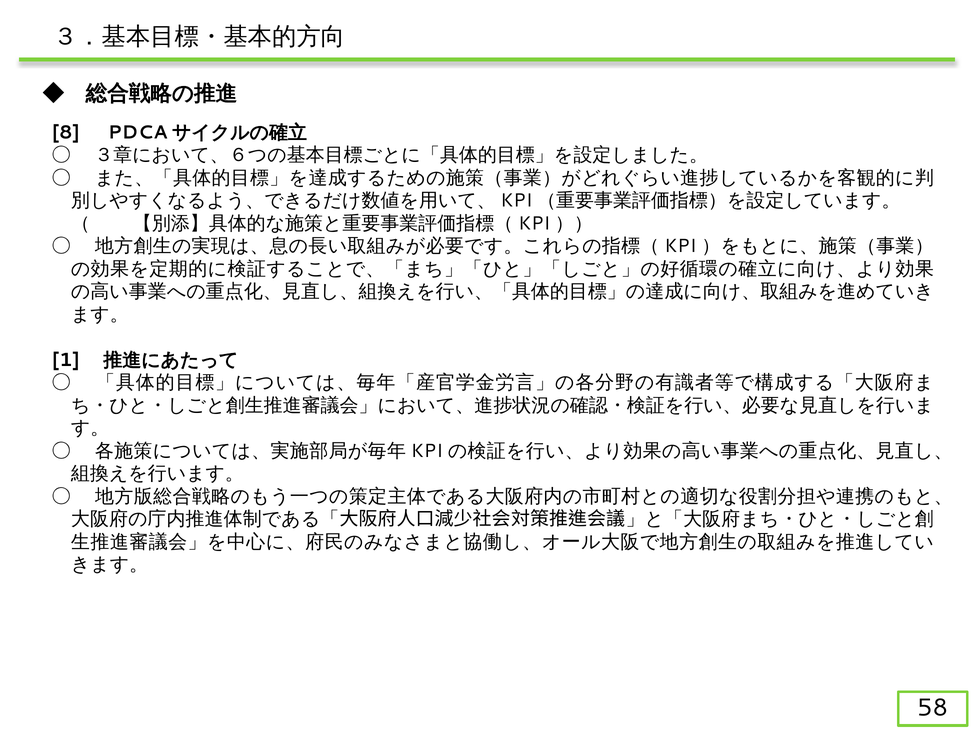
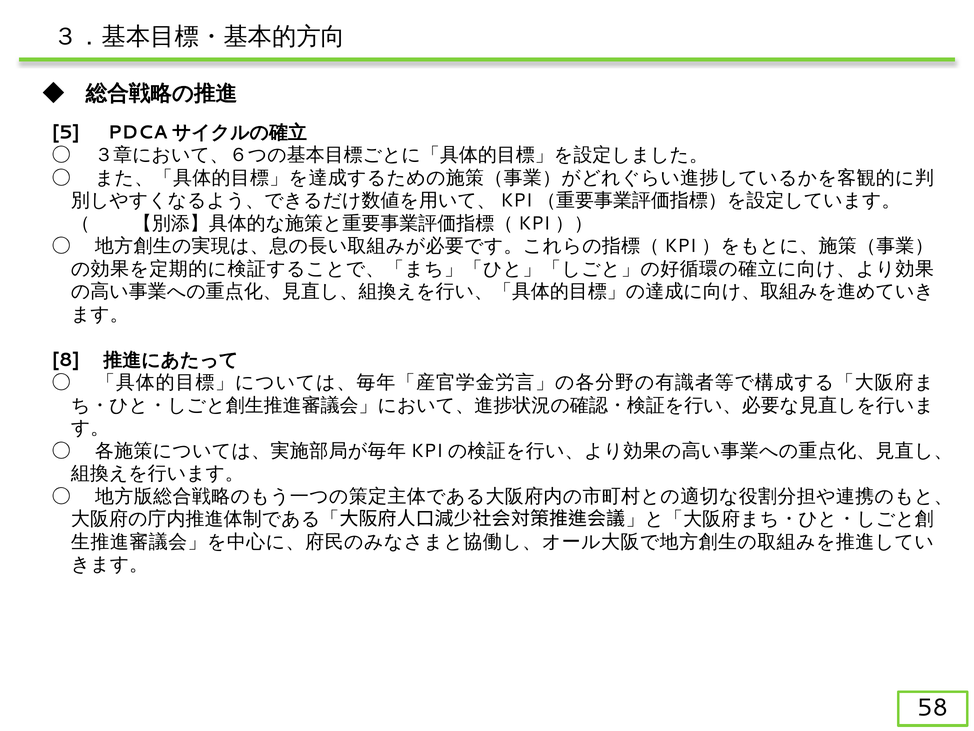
8: 8 -> 5
1: 1 -> 8
